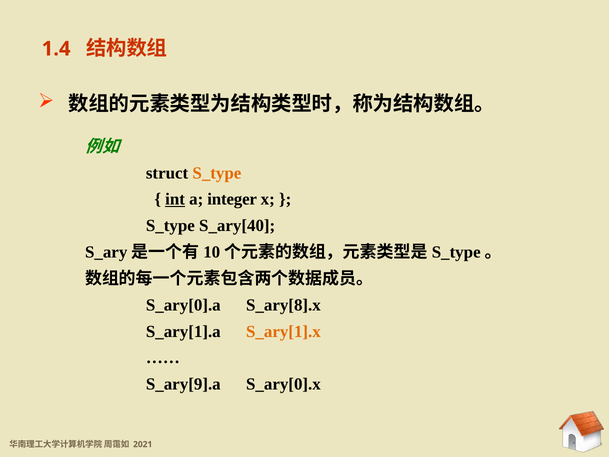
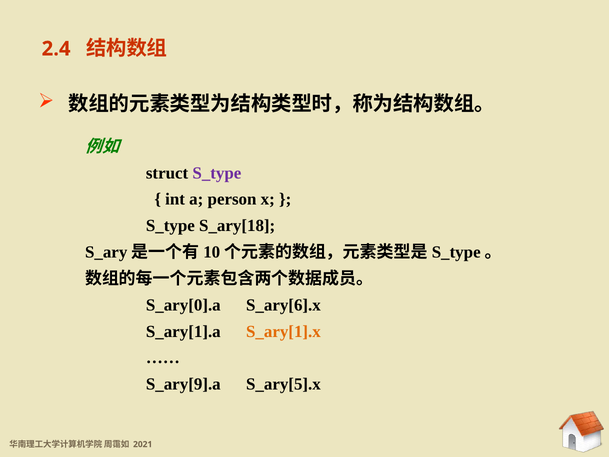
1.4: 1.4 -> 2.4
S_type at (217, 173) colour: orange -> purple
int underline: present -> none
integer: integer -> person
S_ary[40: S_ary[40 -> S_ary[18
S_ary[8].x: S_ary[8].x -> S_ary[6].x
S_ary[0].x: S_ary[0].x -> S_ary[5].x
